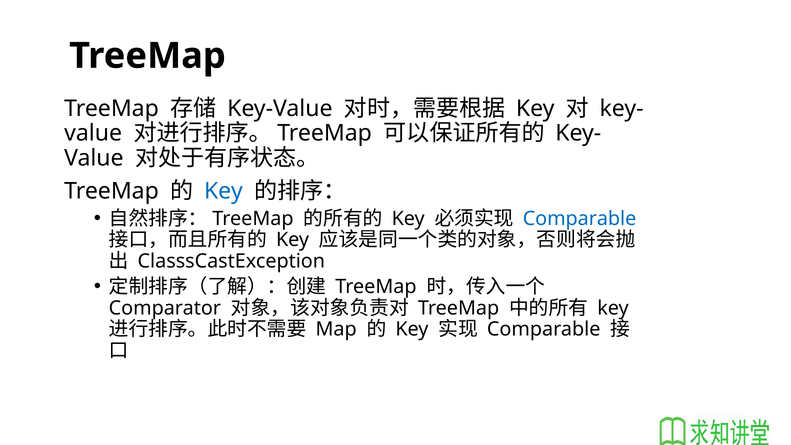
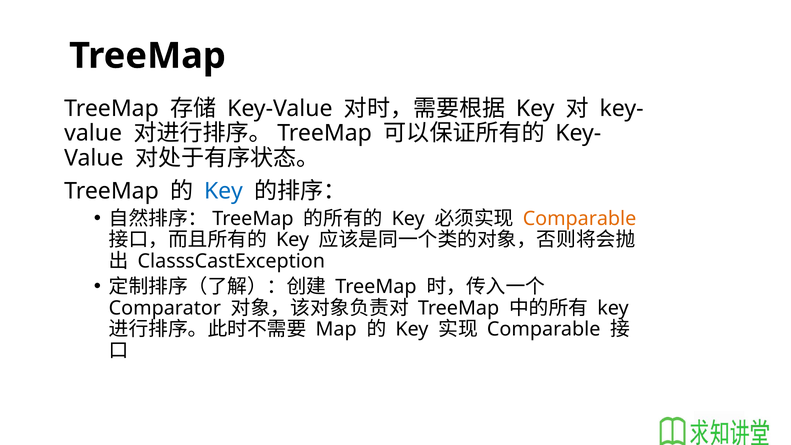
Comparable at (580, 219) colour: blue -> orange
